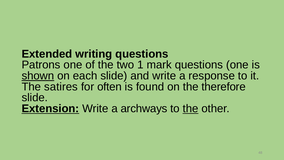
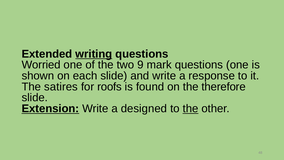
writing underline: none -> present
Patrons: Patrons -> Worried
1: 1 -> 9
shown underline: present -> none
often: often -> roofs
archways: archways -> designed
